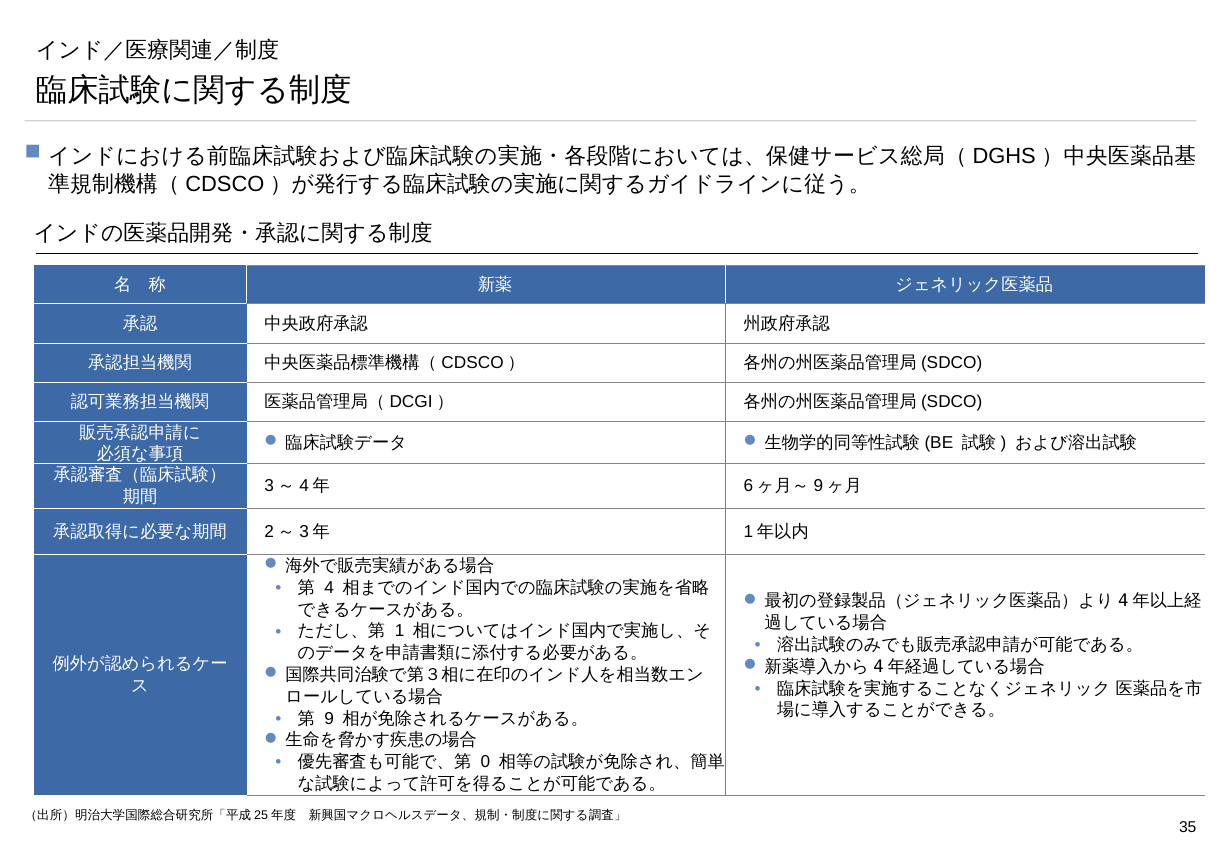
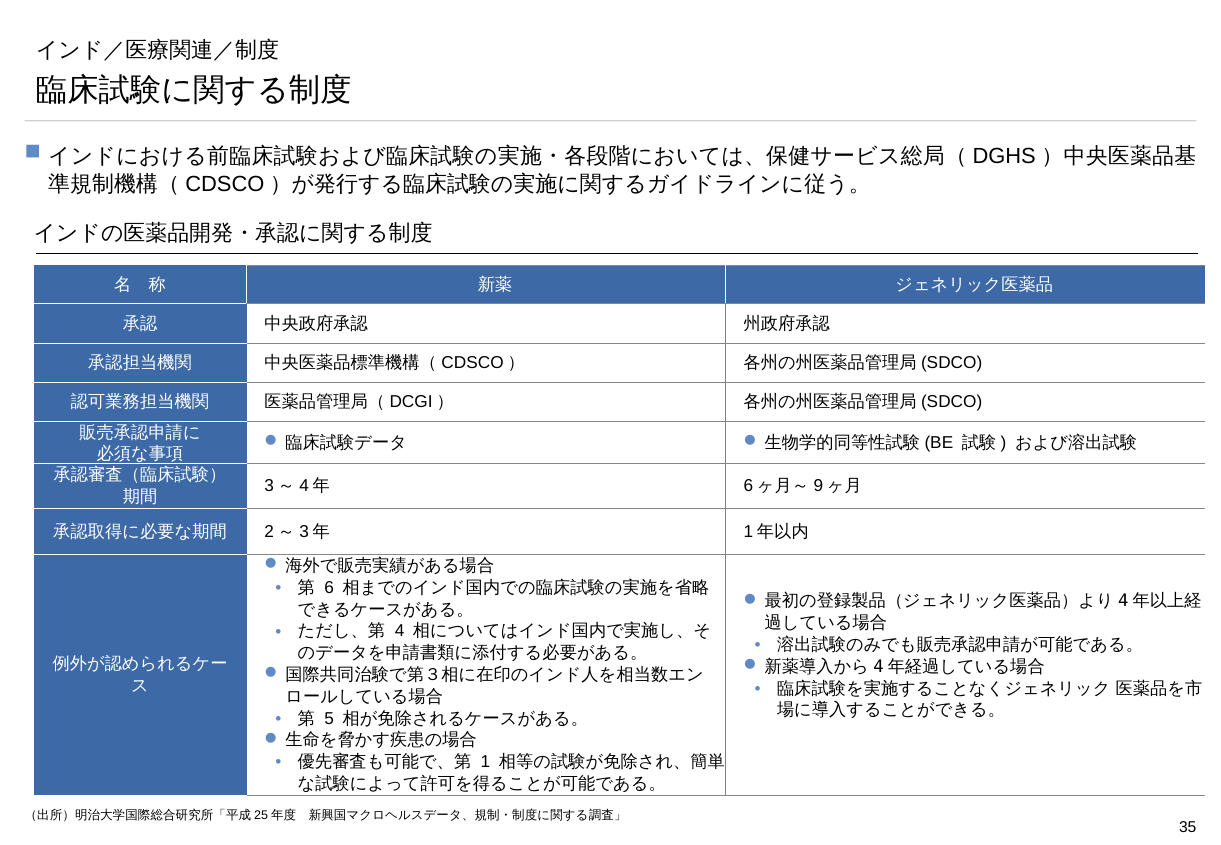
4: 4 -> 6
1: 1 -> 4
9: 9 -> 5
0: 0 -> 1
